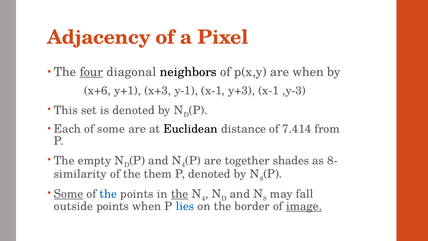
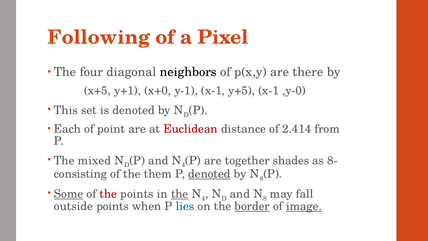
Adjacency: Adjacency -> Following
four underline: present -> none
are when: when -> there
x+6: x+6 -> x+5
x+3: x+3 -> x+0
y+3: y+3 -> y+5
,y-3: ,y-3 -> ,y-0
of some: some -> point
Euclidean colour: black -> red
7.414: 7.414 -> 2.414
empty: empty -> mixed
similarity: similarity -> consisting
denoted at (209, 174) underline: none -> present
the at (108, 194) colour: blue -> red
border underline: none -> present
